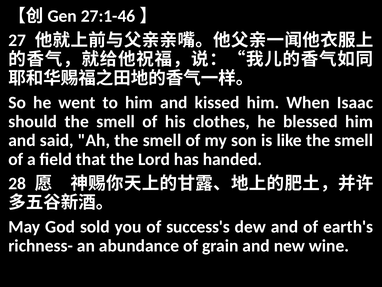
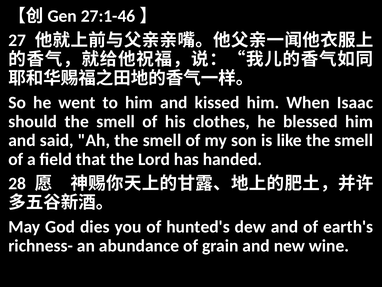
sold: sold -> dies
success's: success's -> hunted's
